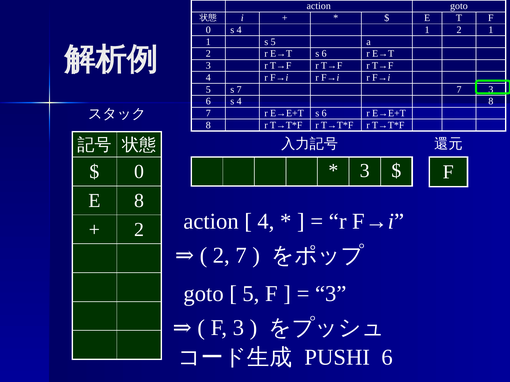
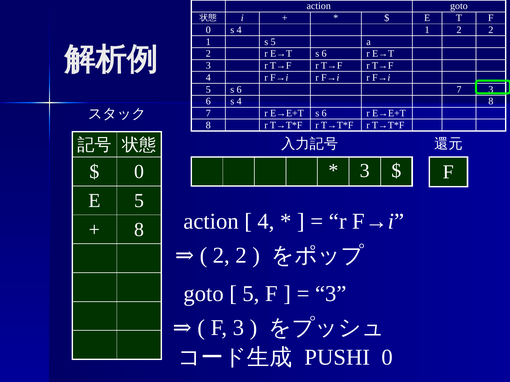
1 2 1: 1 -> 2
5 s 7: 7 -> 6
E 8: 8 -> 5
2 at (139, 230): 2 -> 8
7 at (241, 256): 7 -> 2
PUSHI 6: 6 -> 0
